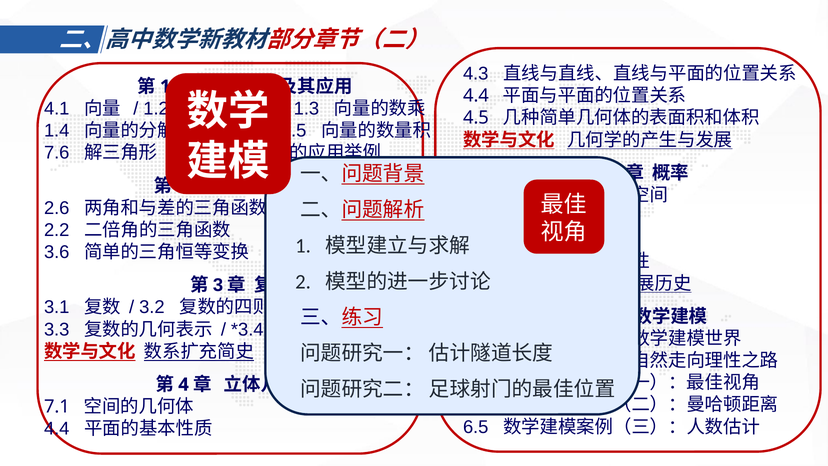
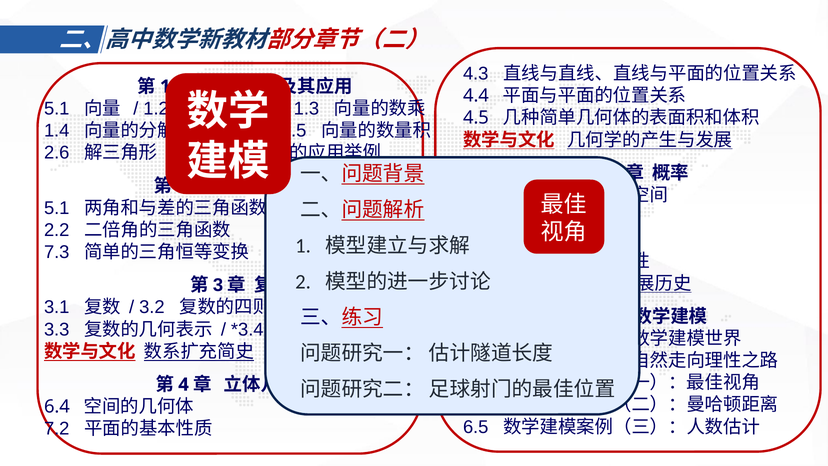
4.1 at (57, 109): 4.1 -> 5.1
7.6: 7.6 -> 2.6
2.6 at (57, 208): 2.6 -> 5.1
3.6: 3.6 -> 7.3
7.1 at (57, 407): 7.1 -> 6.4
4.4 at (57, 429): 4.4 -> 7.2
